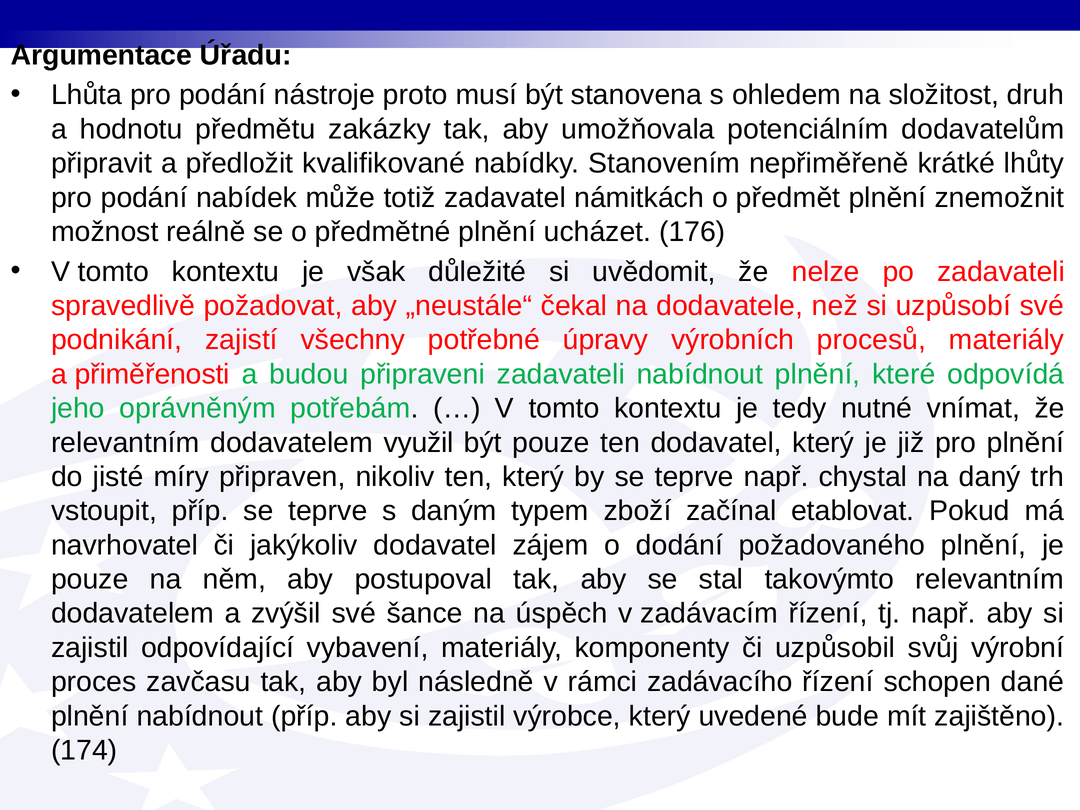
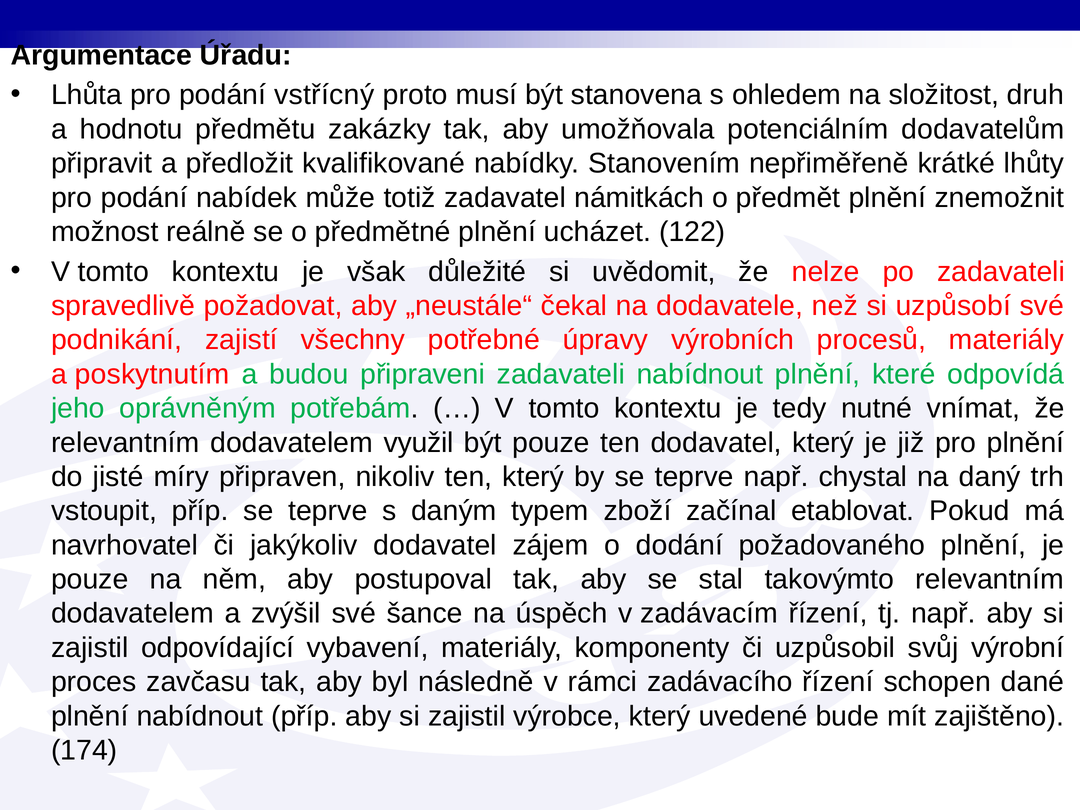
nástroje: nástroje -> vstřícný
176: 176 -> 122
přiměřenosti: přiměřenosti -> poskytnutím
